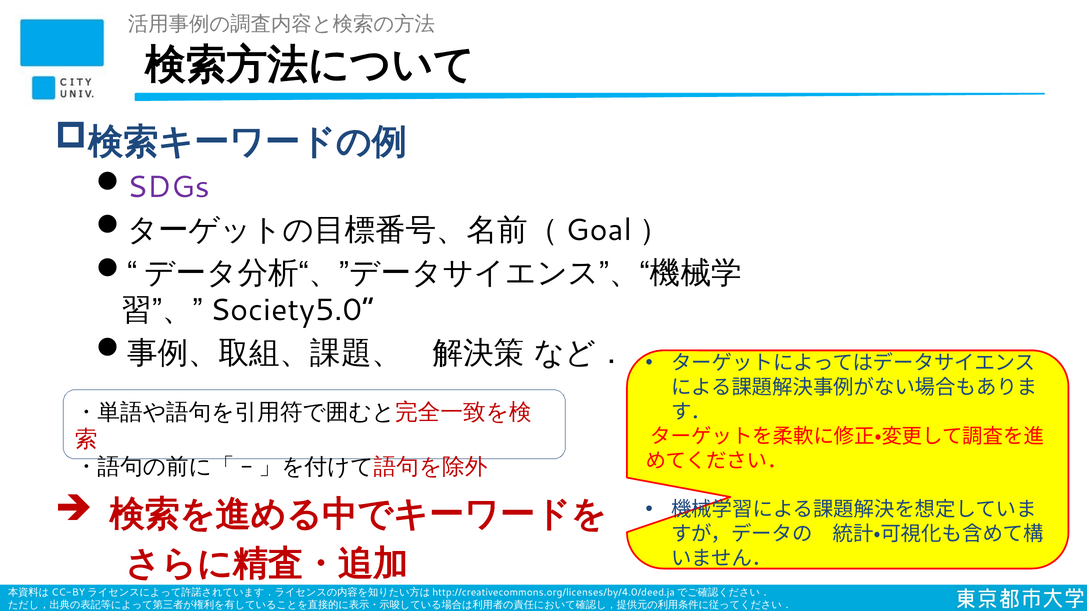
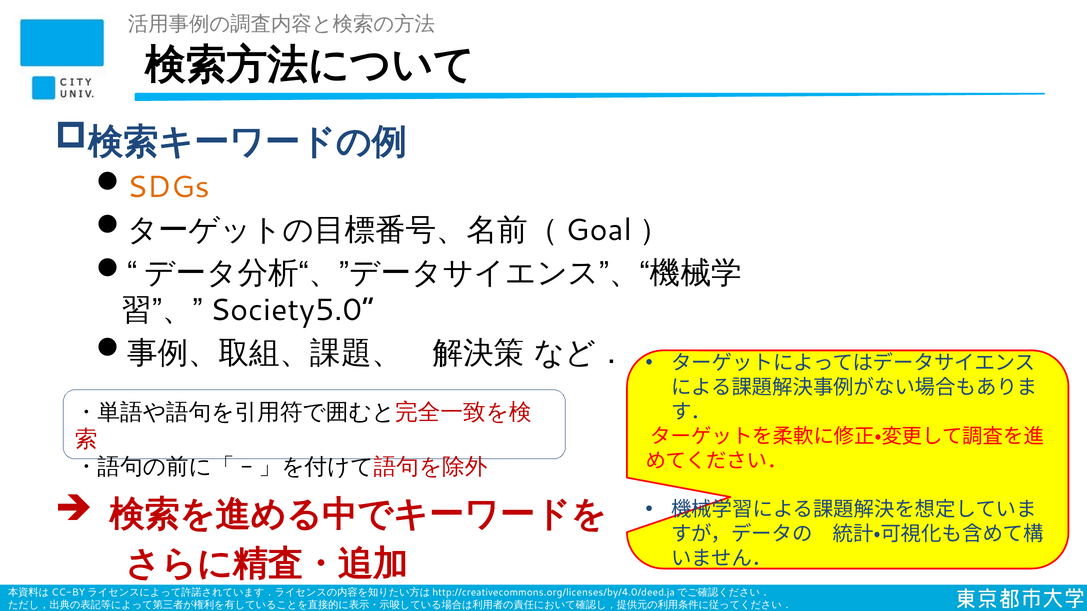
SDGs colour: purple -> orange
